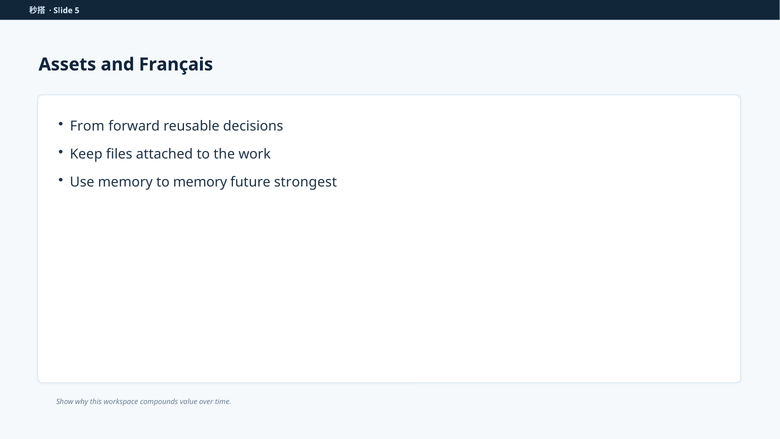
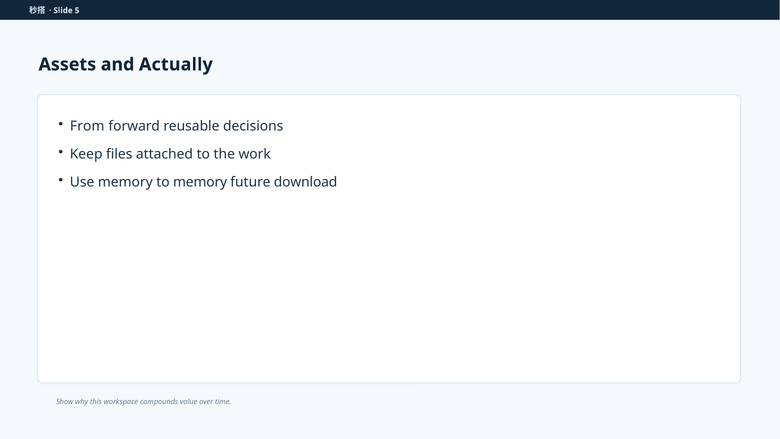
Français: Français -> Actually
strongest: strongest -> download
